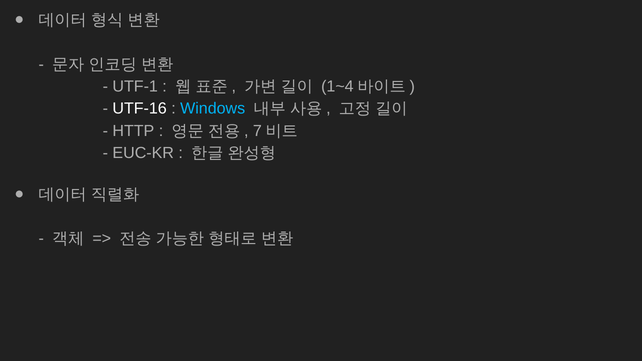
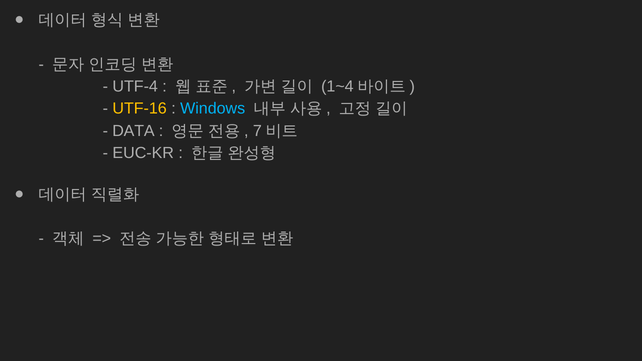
UTF-1: UTF-1 -> UTF-4
UTF-16 colour: white -> yellow
HTTP: HTTP -> DATA
